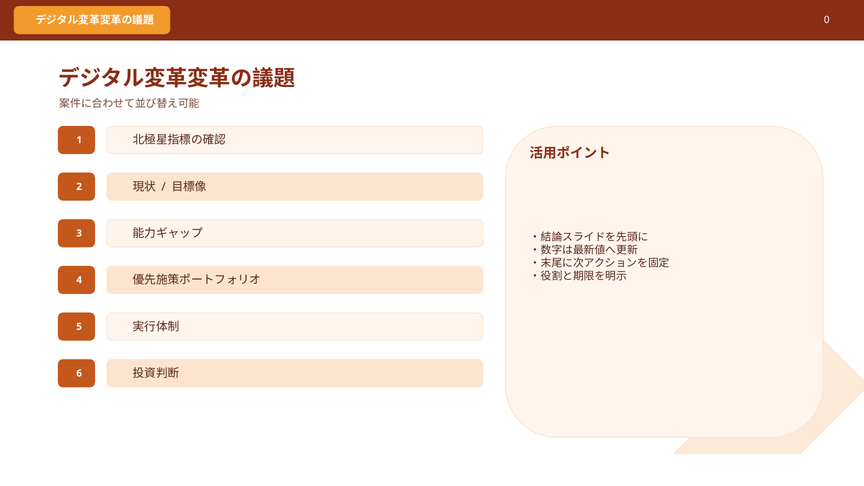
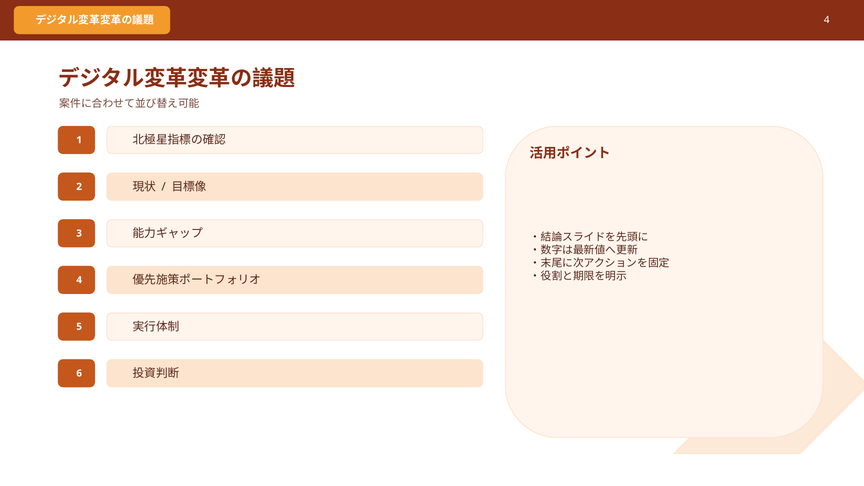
0 at (827, 20): 0 -> 4
